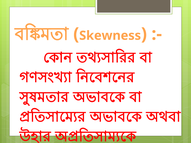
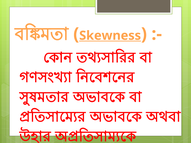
Skewness underline: none -> present
